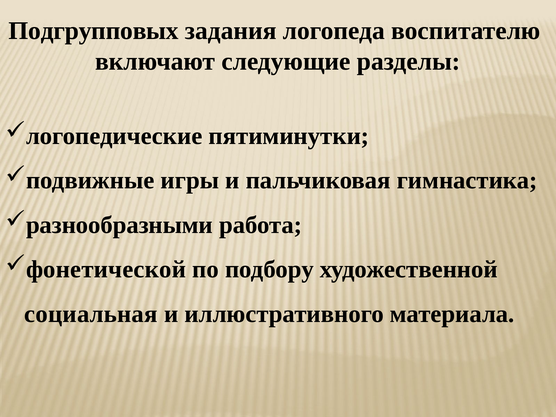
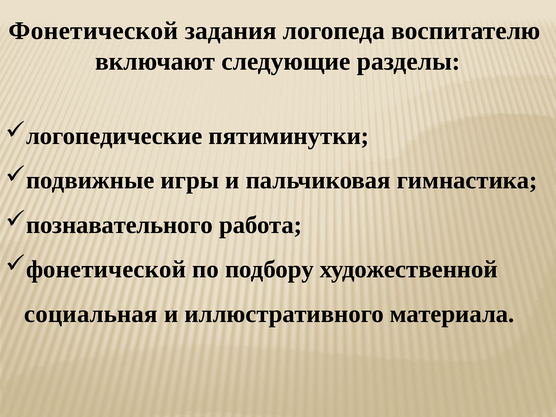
Подгрупповых at (94, 31): Подгрупповых -> Фонетической
разнообразными: разнообразными -> познавательного
